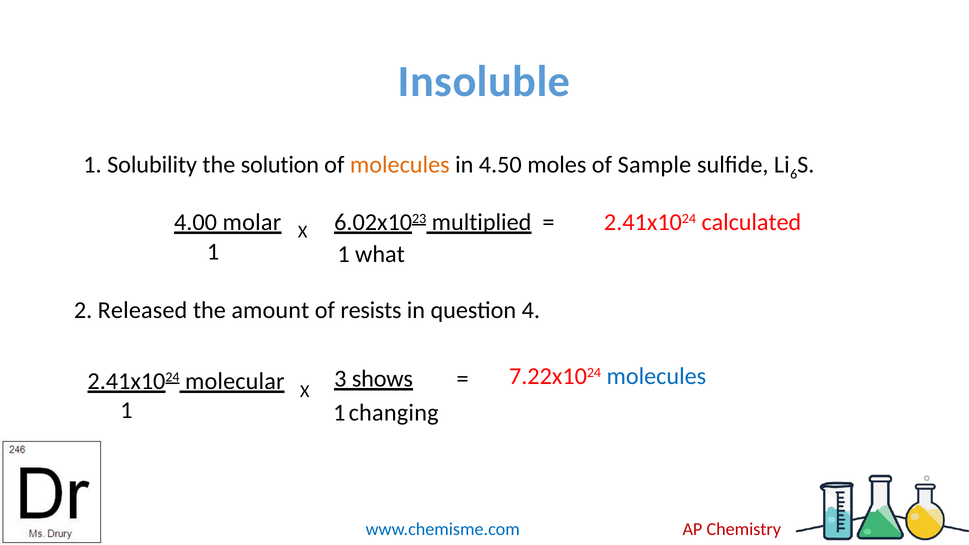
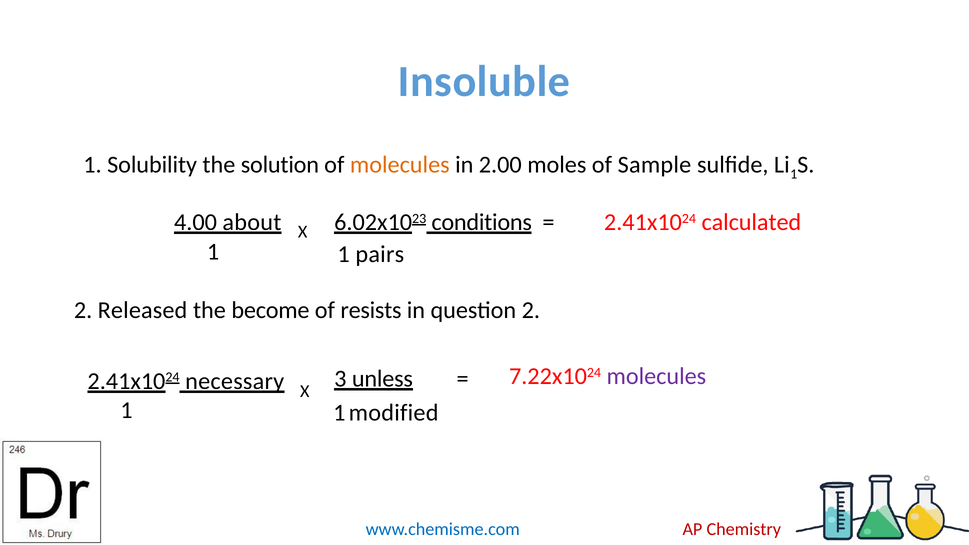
4.50: 4.50 -> 2.00
6 at (794, 174): 6 -> 1
molar: molar -> about
multiplied: multiplied -> conditions
what: what -> pairs
amount: amount -> become
question 4: 4 -> 2
shows: shows -> unless
molecules at (656, 376) colour: blue -> purple
molecular: molecular -> necessary
changing: changing -> modified
